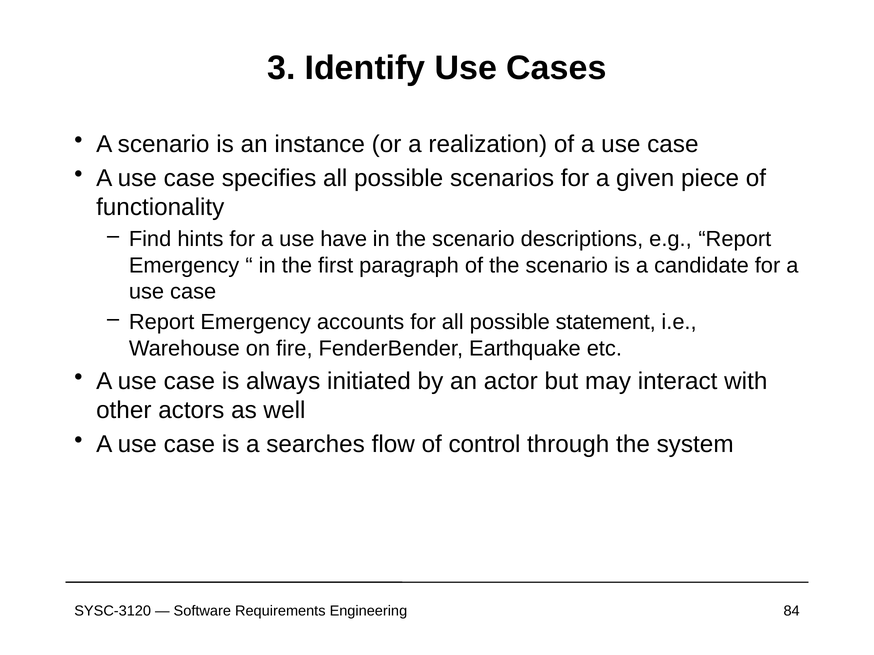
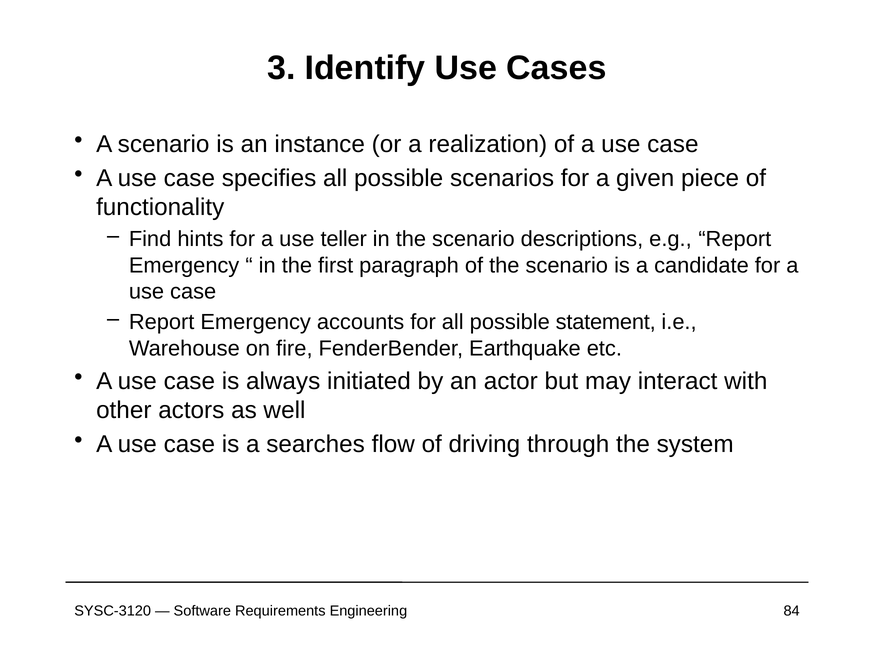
have: have -> teller
control: control -> driving
